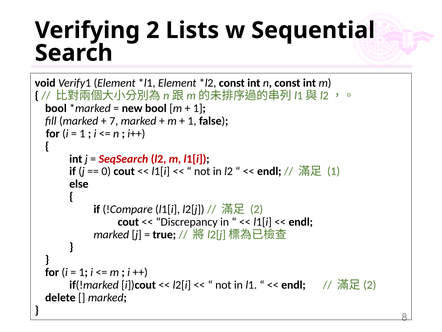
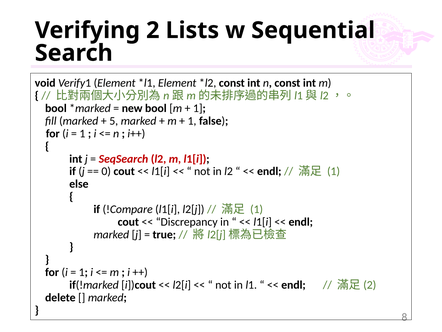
7: 7 -> 5
2 at (257, 209): 2 -> 1
